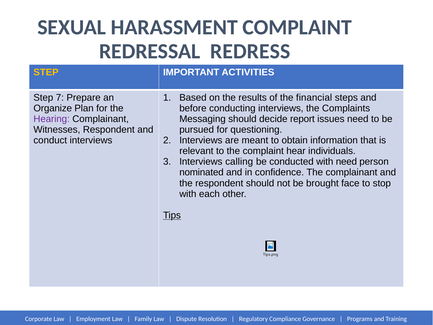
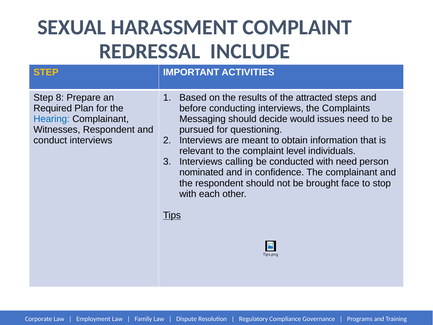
REDRESS: REDRESS -> INCLUDE
7: 7 -> 8
financial: financial -> attracted
Organize: Organize -> Required
Hearing colour: purple -> blue
report: report -> would
hear: hear -> level
